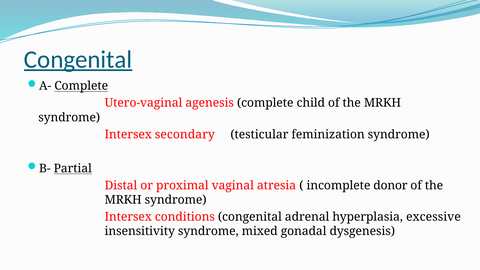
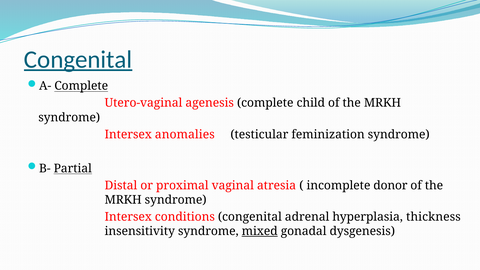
secondary: secondary -> anomalies
excessive: excessive -> thickness
mixed underline: none -> present
